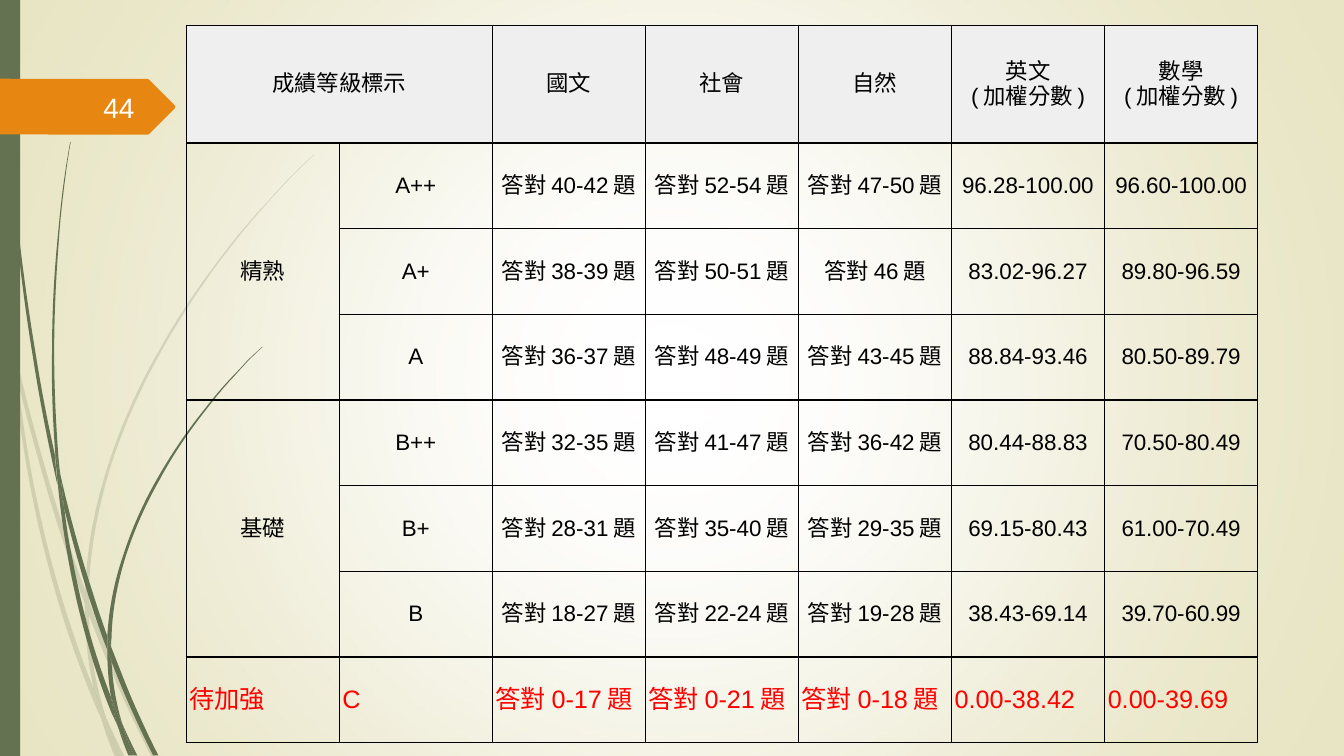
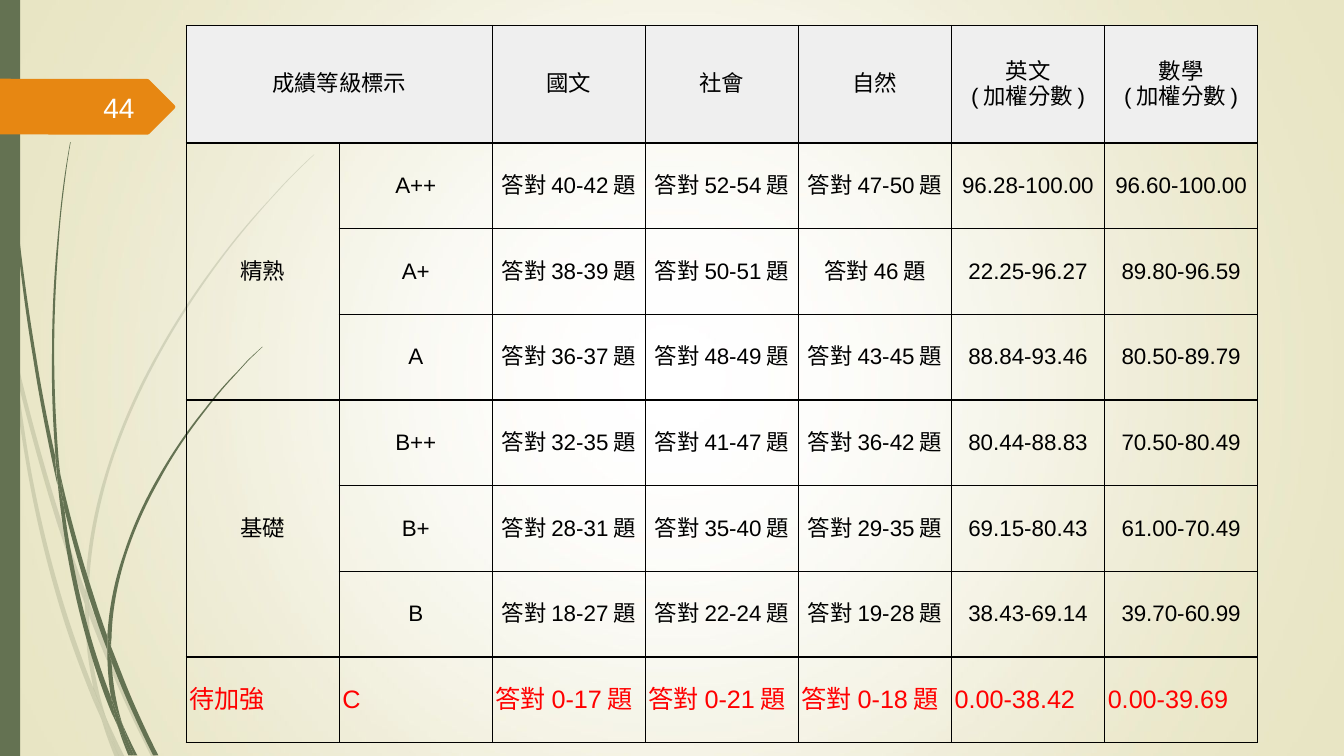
83.02-96.27: 83.02-96.27 -> 22.25-96.27
